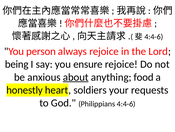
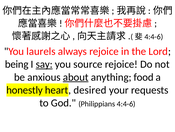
person: person -> laurels
say underline: none -> present
ensure: ensure -> source
soldiers: soldiers -> desired
